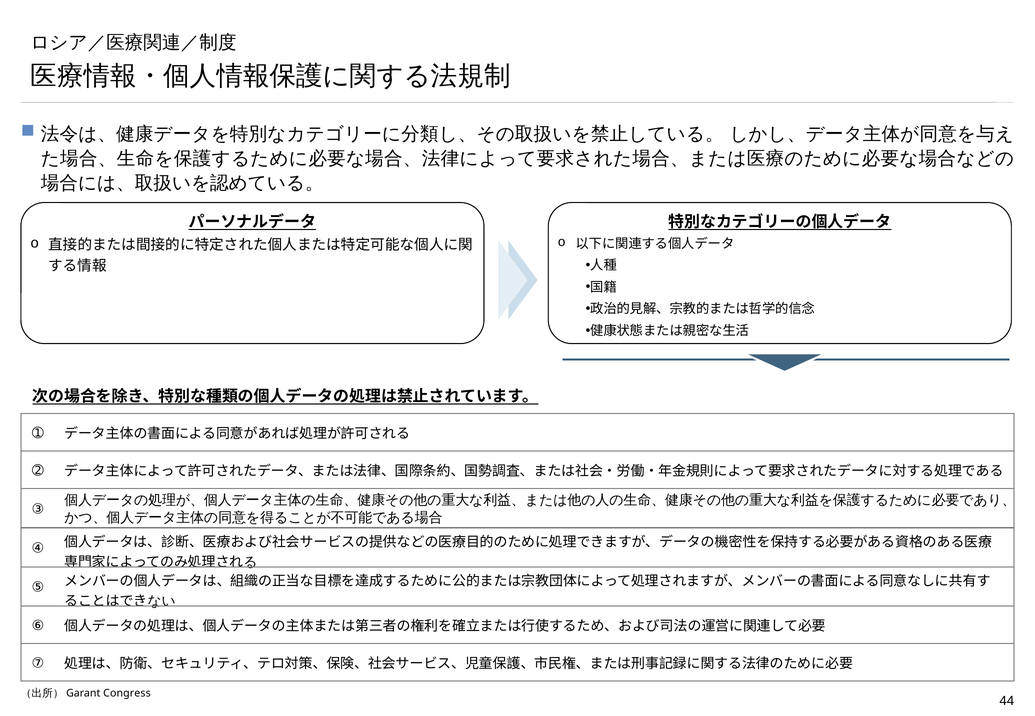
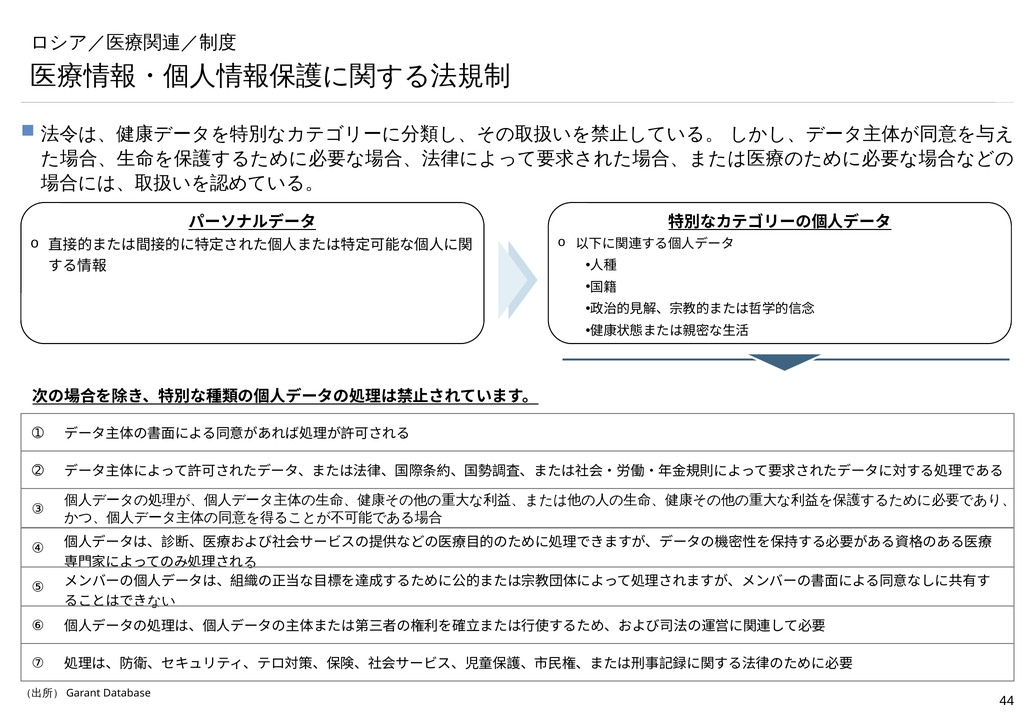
Congress: Congress -> Database
